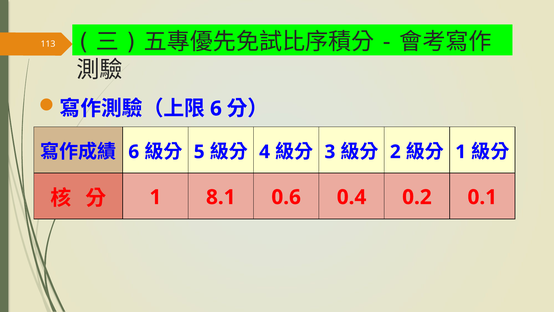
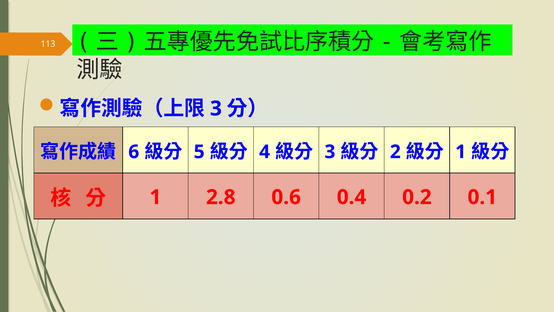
6 at (216, 108): 6 -> 3
8.1: 8.1 -> 2.8
